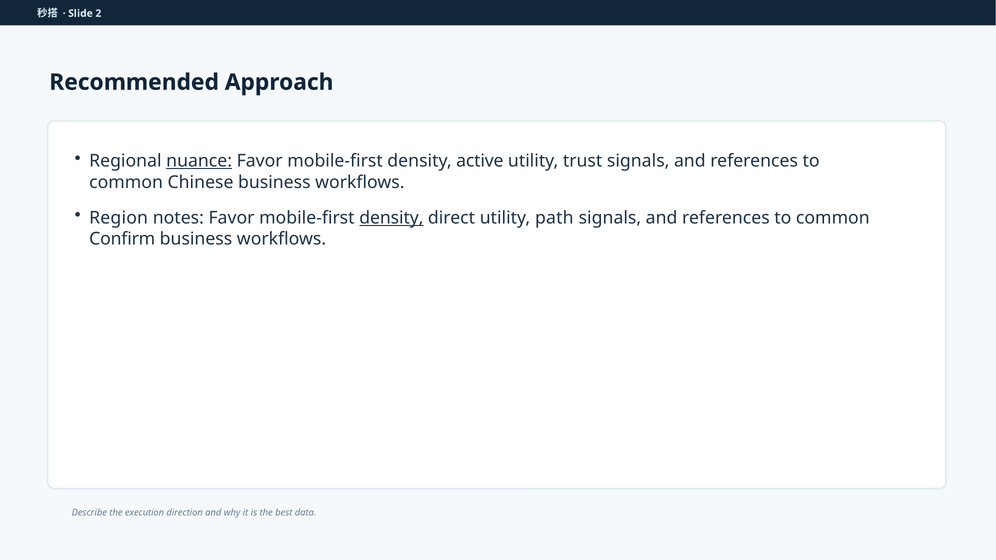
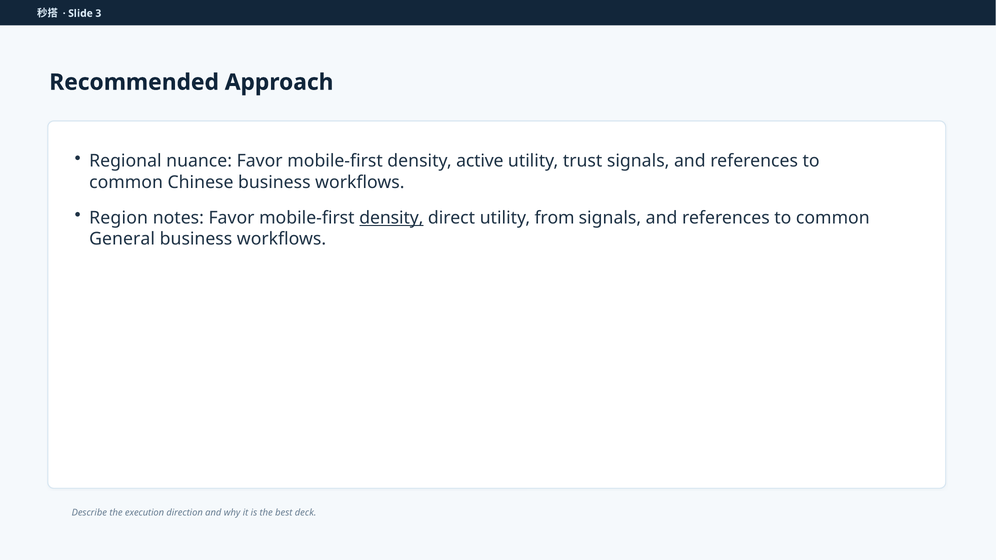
2: 2 -> 3
nuance underline: present -> none
path: path -> from
Confirm: Confirm -> General
data: data -> deck
